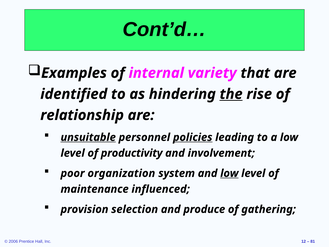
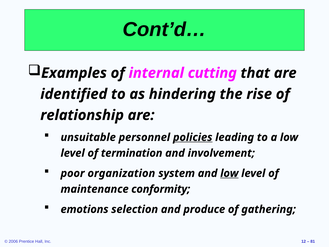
variety: variety -> cutting
the underline: present -> none
unsuitable underline: present -> none
productivity: productivity -> termination
influenced: influenced -> conformity
provision: provision -> emotions
